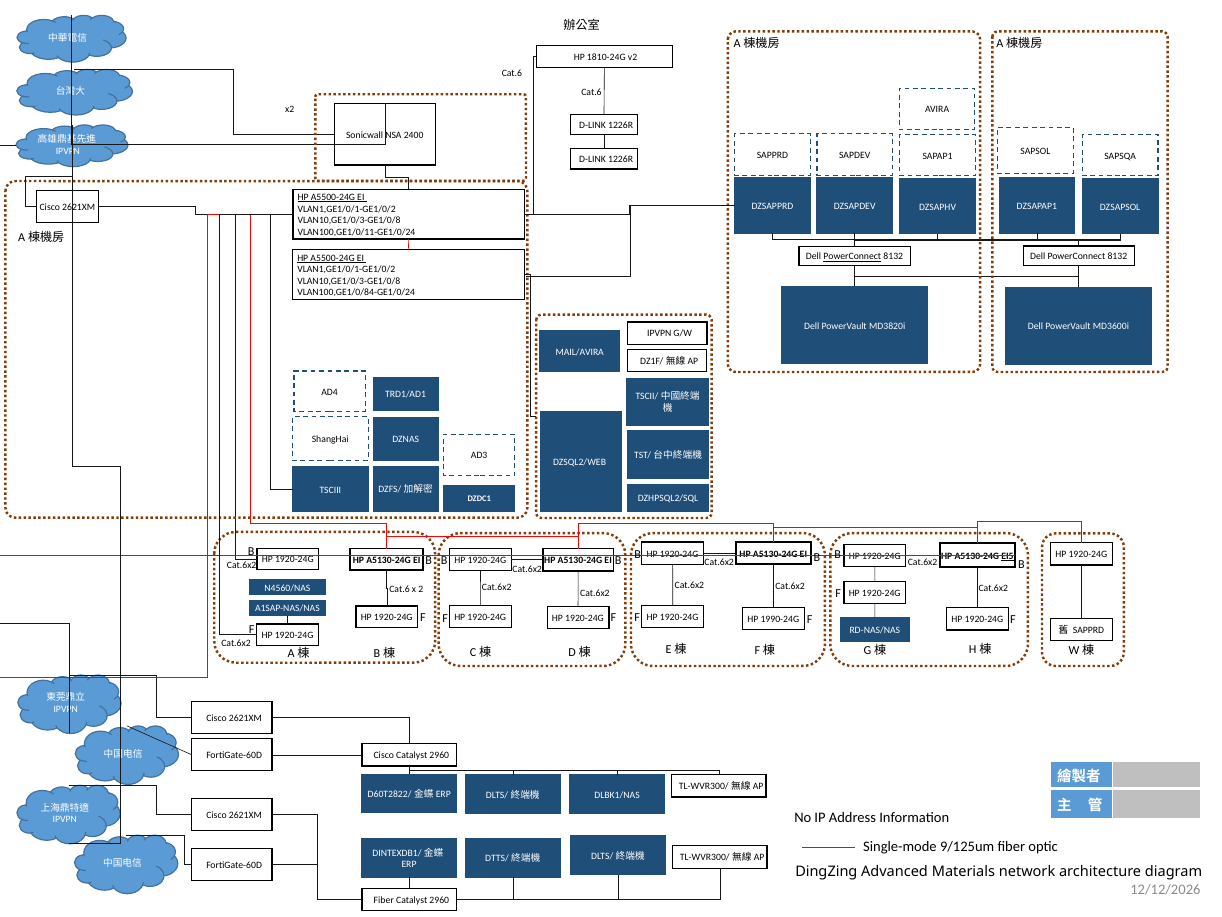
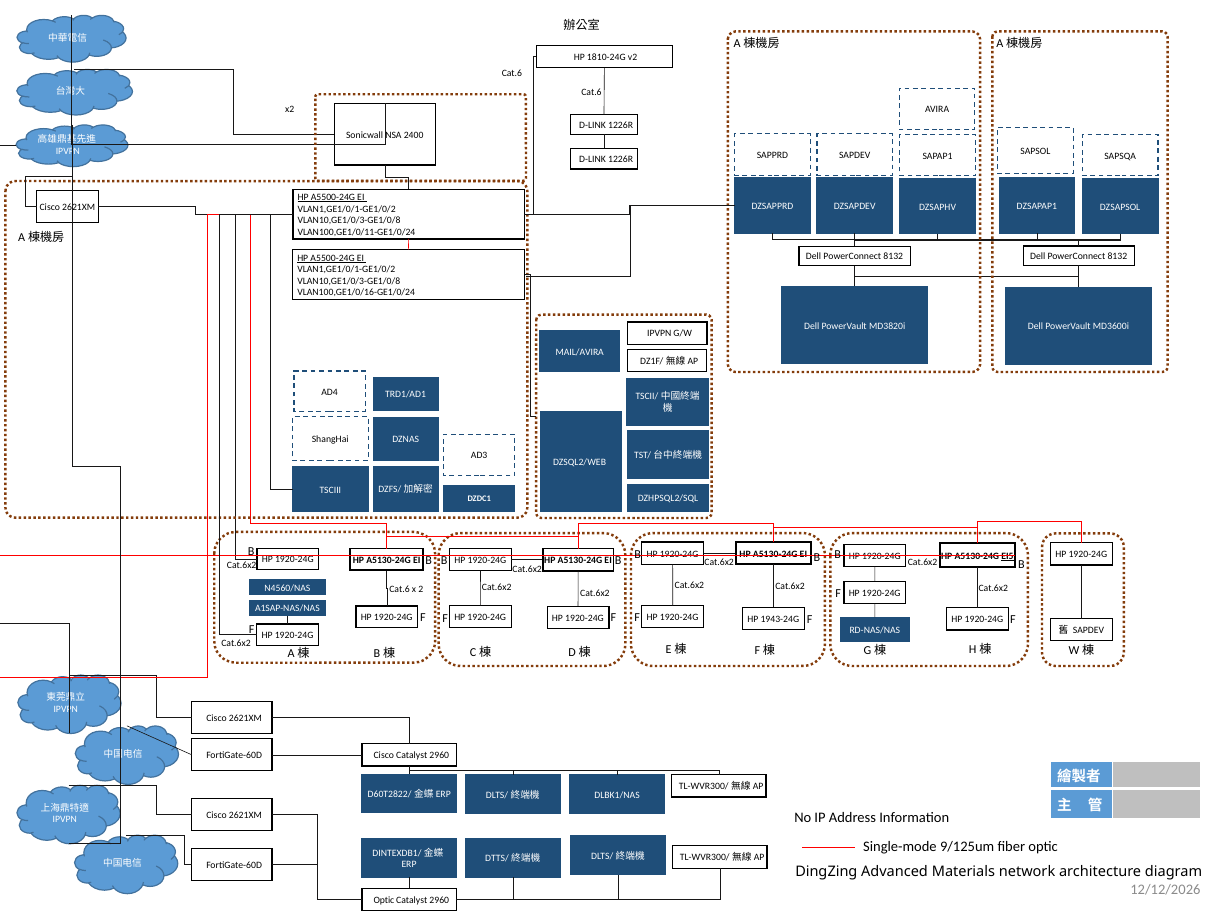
PowerConnect at (852, 257) underline: present -> none
VLAN100,GE1/0/84-GE1/0/24: VLAN100,GE1/0/84-GE1/0/24 -> VLAN100,GE1/0/16-GE1/0/24
1990-24G: 1990-24G -> 1943-24G
SAPPRD at (1088, 630): SAPPRD -> SAPDEV
Fiber at (384, 900): Fiber -> Optic
